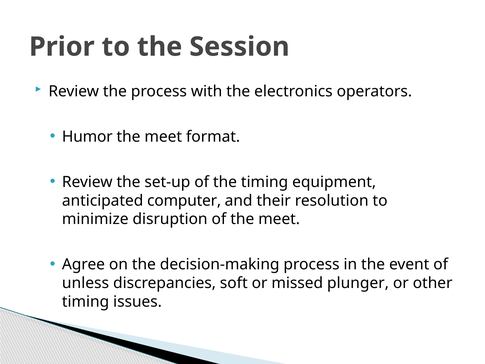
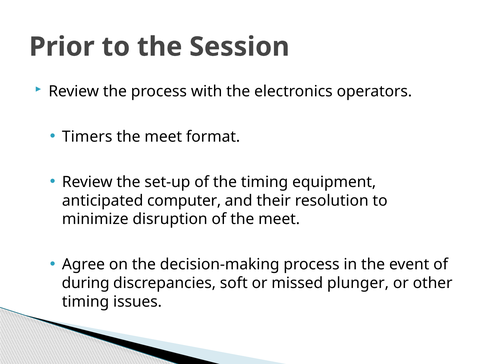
Humor: Humor -> Timers
unless: unless -> during
